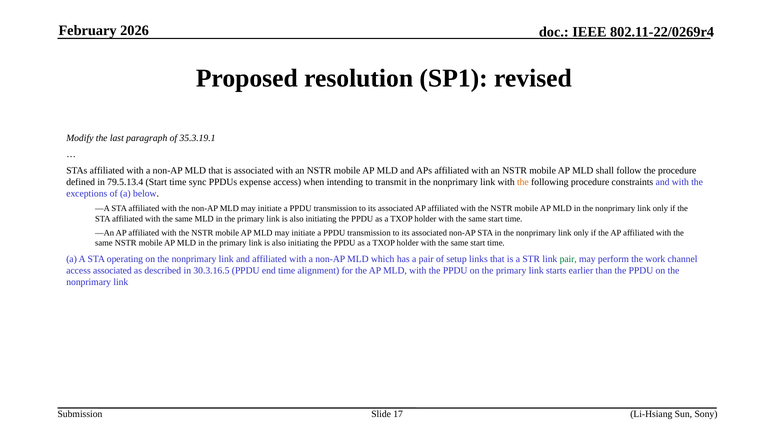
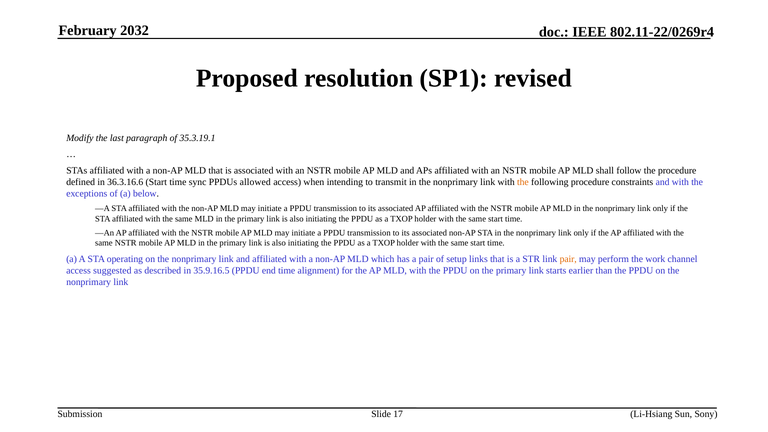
2026: 2026 -> 2032
79.5.13.4: 79.5.13.4 -> 36.3.16.6
expense: expense -> allowed
pair at (568, 259) colour: green -> orange
access associated: associated -> suggested
30.3.16.5: 30.3.16.5 -> 35.9.16.5
